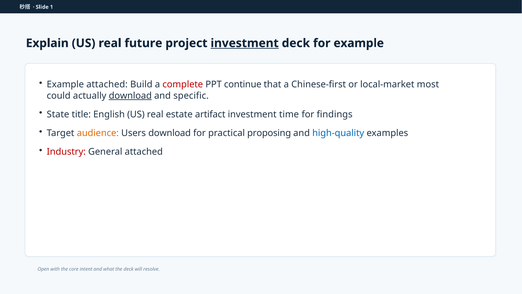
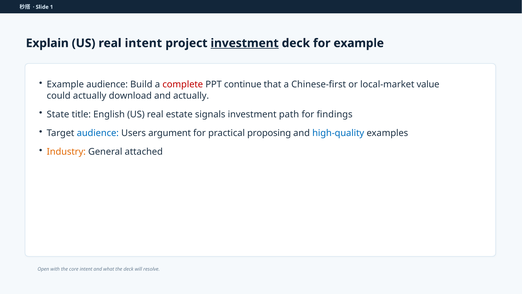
real future: future -> intent
Example attached: attached -> audience
most: most -> value
download at (130, 96) underline: present -> none
and specific: specific -> actually
artifact: artifact -> signals
time: time -> path
audience at (98, 133) colour: orange -> blue
Users download: download -> argument
Industry colour: red -> orange
